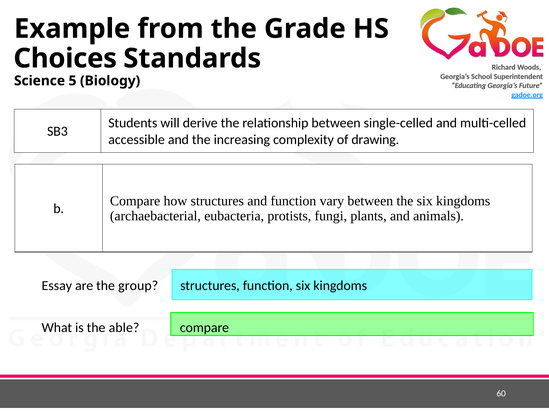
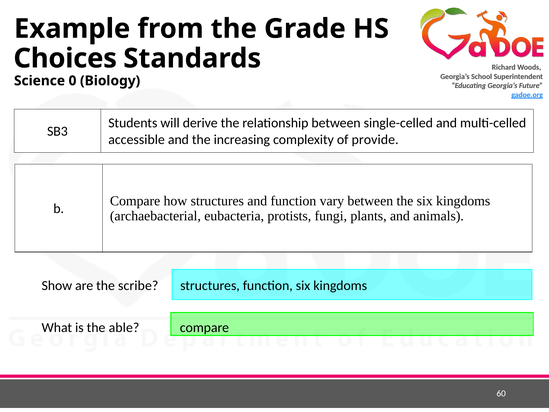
5: 5 -> 0
drawing: drawing -> provide
Essay: Essay -> Show
group: group -> scribe
